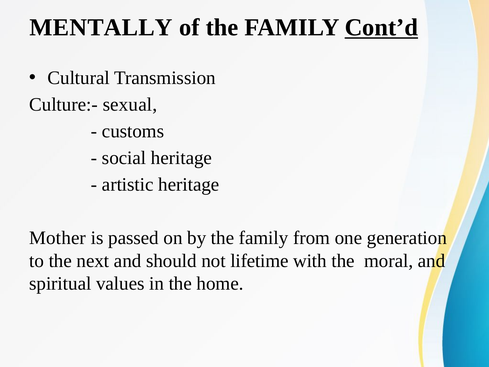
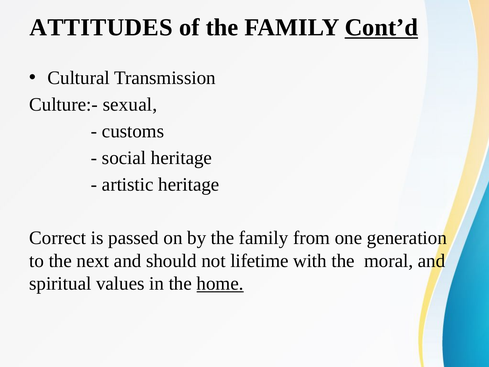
MENTALLY: MENTALLY -> ATTITUDES
Mother: Mother -> Correct
home underline: none -> present
